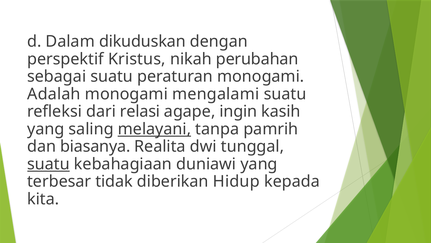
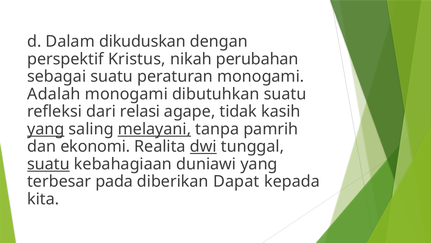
mengalami: mengalami -> dibutuhkan
ingin: ingin -> tidak
yang at (46, 129) underline: none -> present
biasanya: biasanya -> ekonomi
dwi underline: none -> present
tidak: tidak -> pada
Hidup: Hidup -> Dapat
